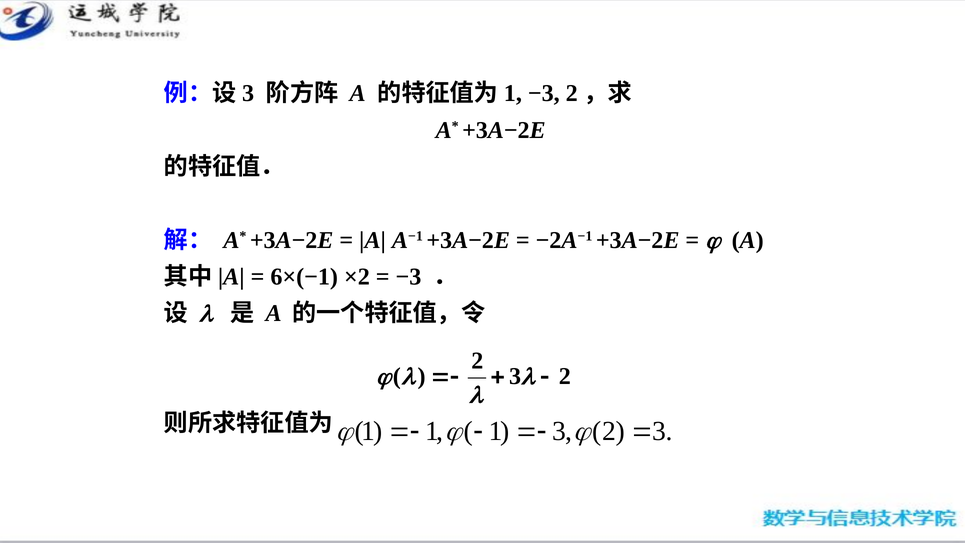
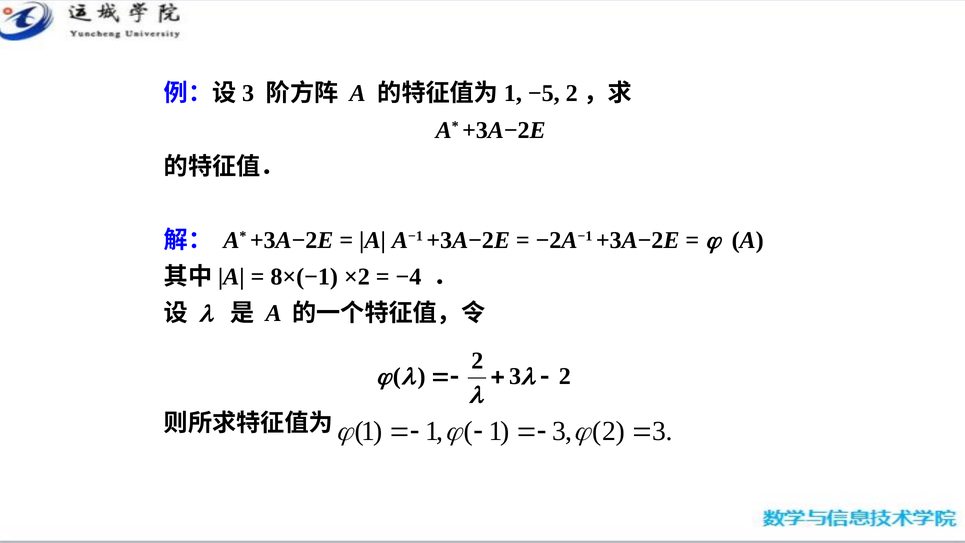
−3 at (544, 93): −3 -> −5
6×(−1: 6×(−1 -> 8×(−1
−3 at (409, 277): −3 -> −4
